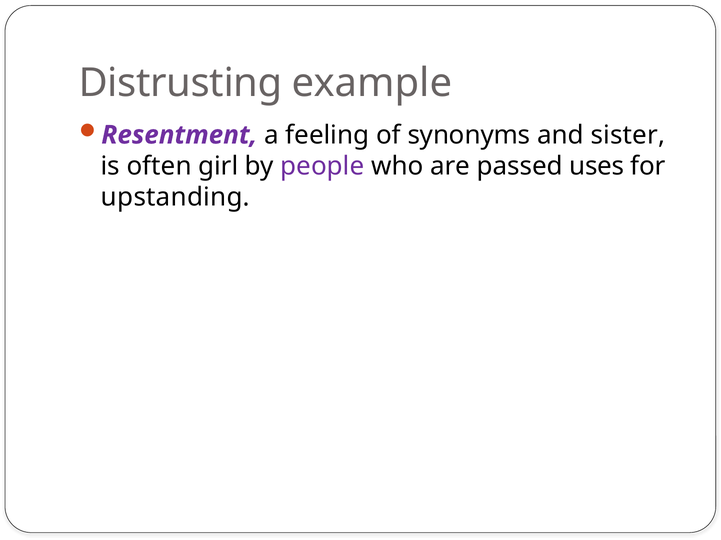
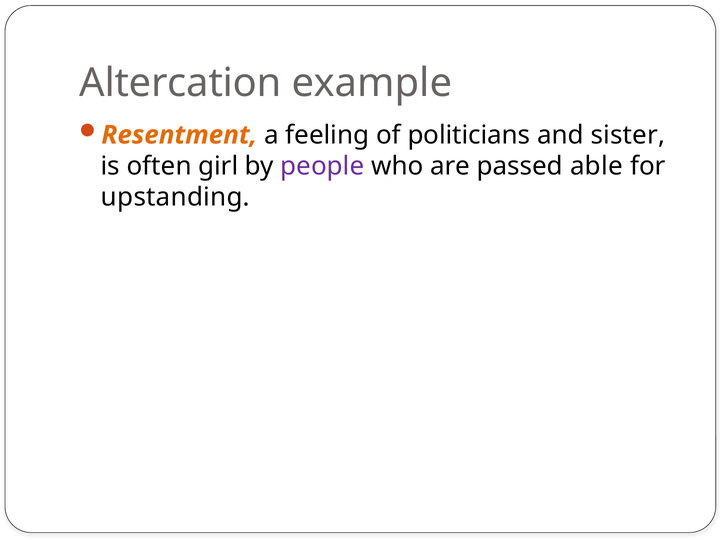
Distrusting: Distrusting -> Altercation
Resentment colour: purple -> orange
synonyms: synonyms -> politicians
uses: uses -> able
